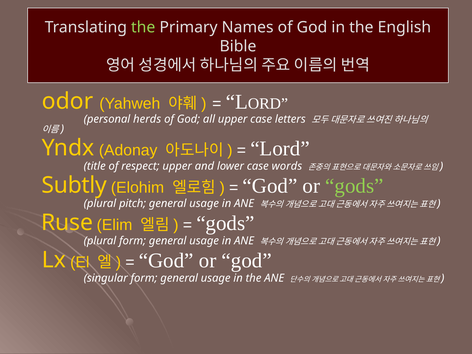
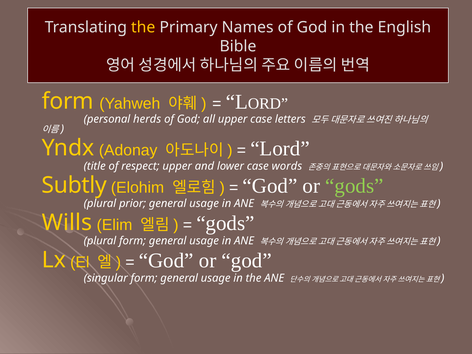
the at (143, 27) colour: light green -> yellow
odor at (68, 101): odor -> form
pitch: pitch -> prior
Ruse: Ruse -> Wills
